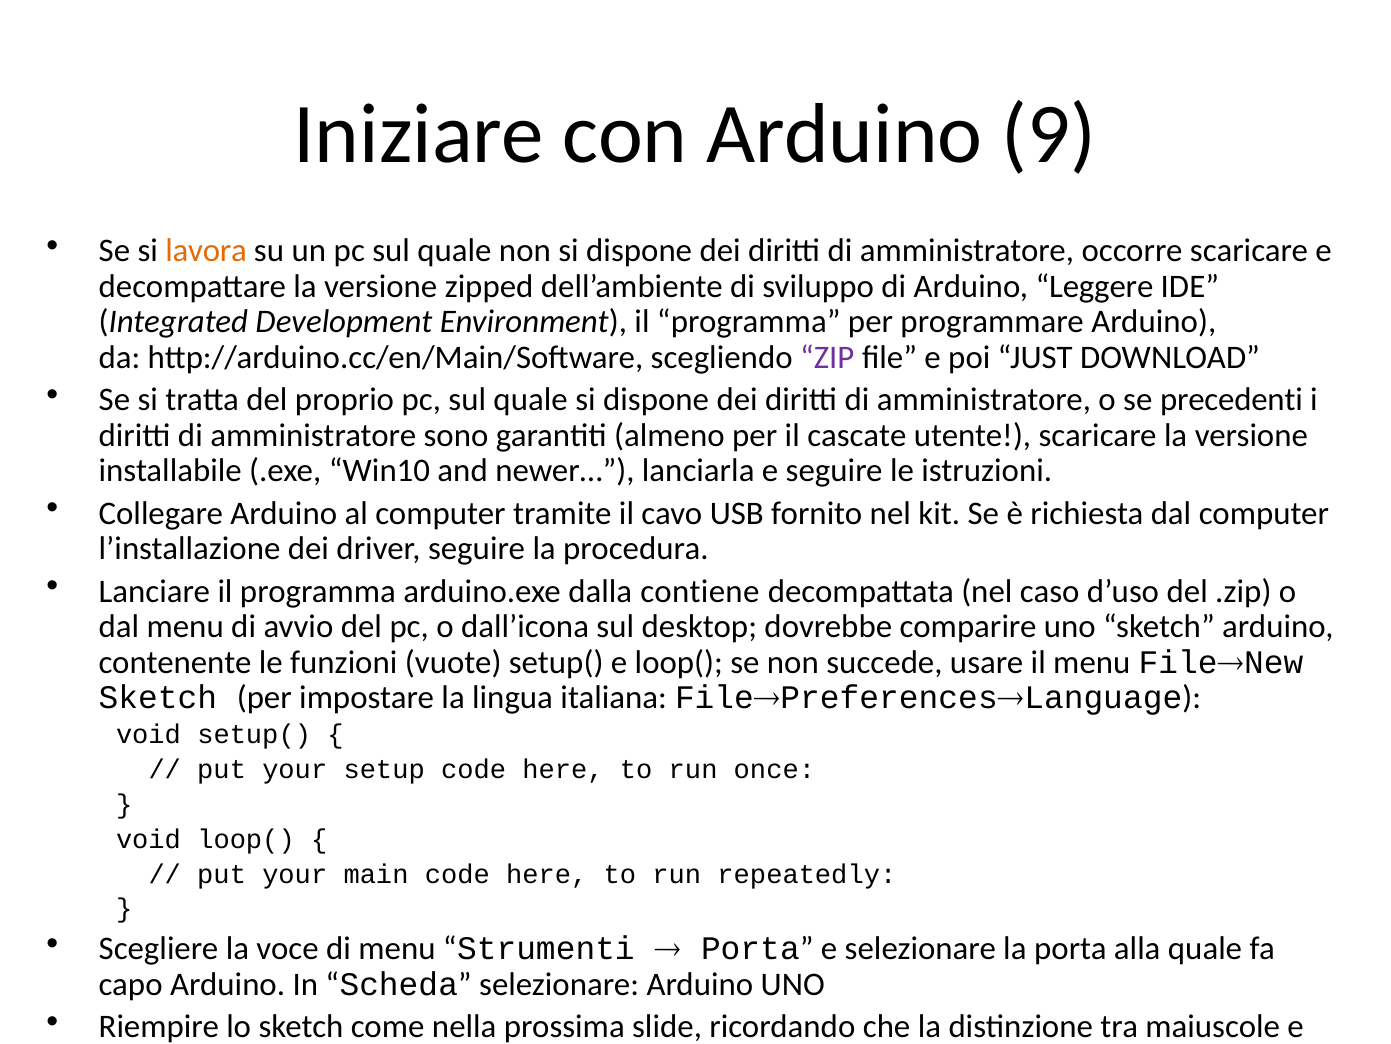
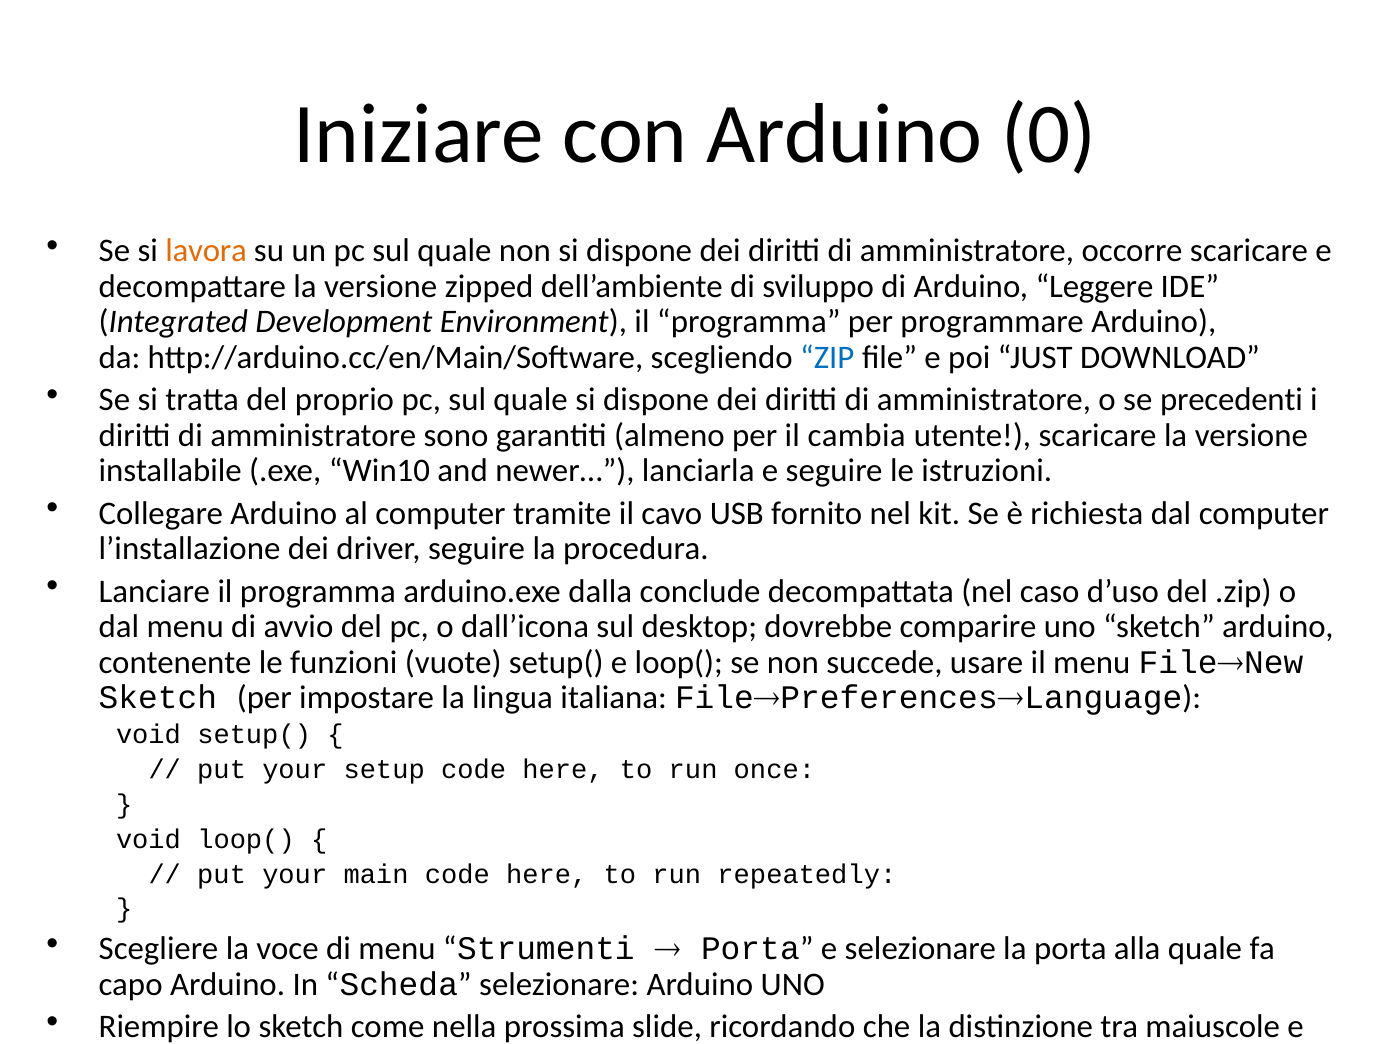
9: 9 -> 0
ZIP colour: purple -> blue
cascate: cascate -> cambia
contiene: contiene -> conclude
